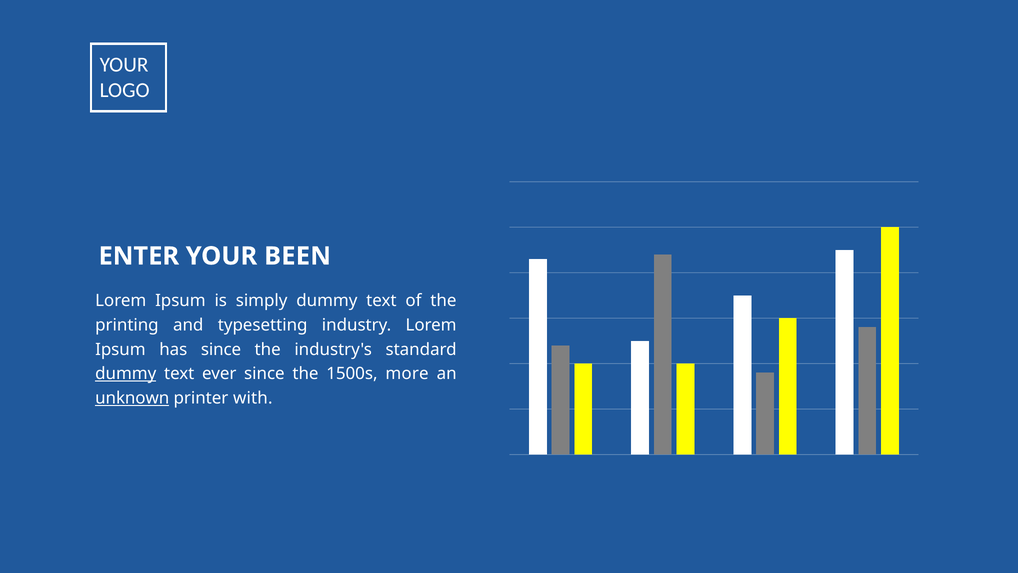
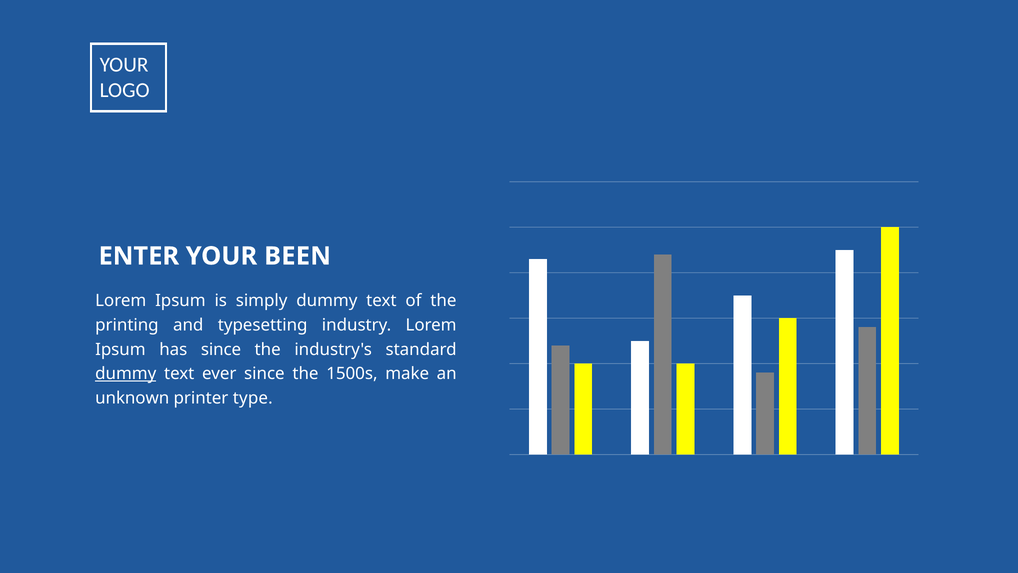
more: more -> make
unknown underline: present -> none
with: with -> type
